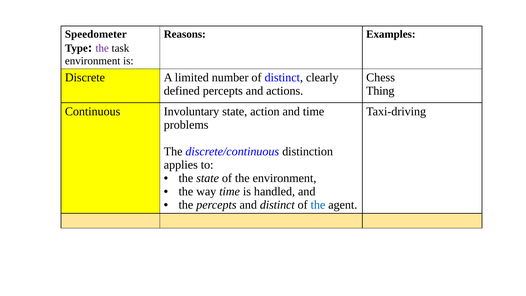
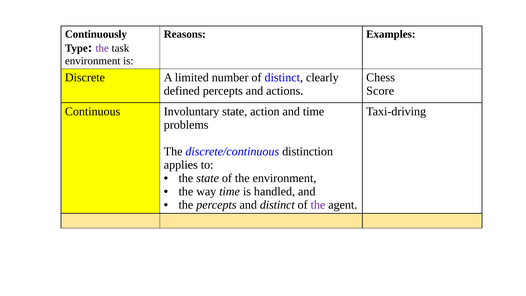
Speedometer: Speedometer -> Continuously
Thing: Thing -> Score
the at (318, 205) colour: blue -> purple
